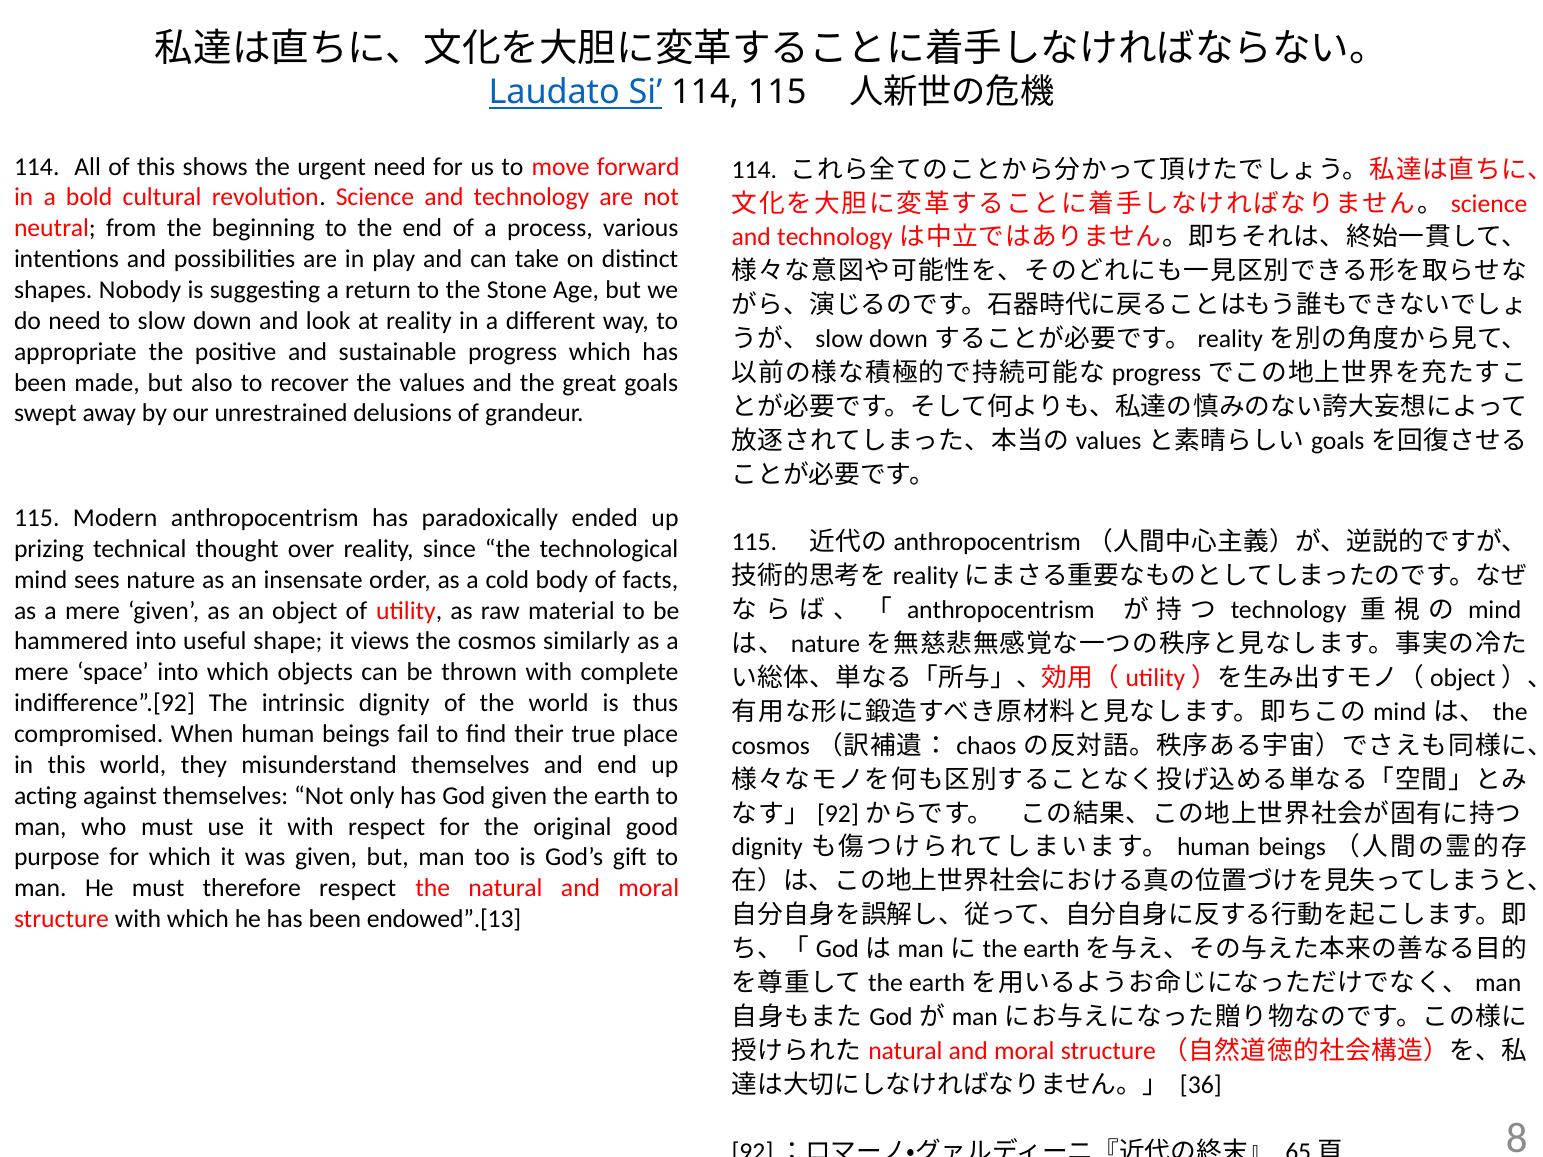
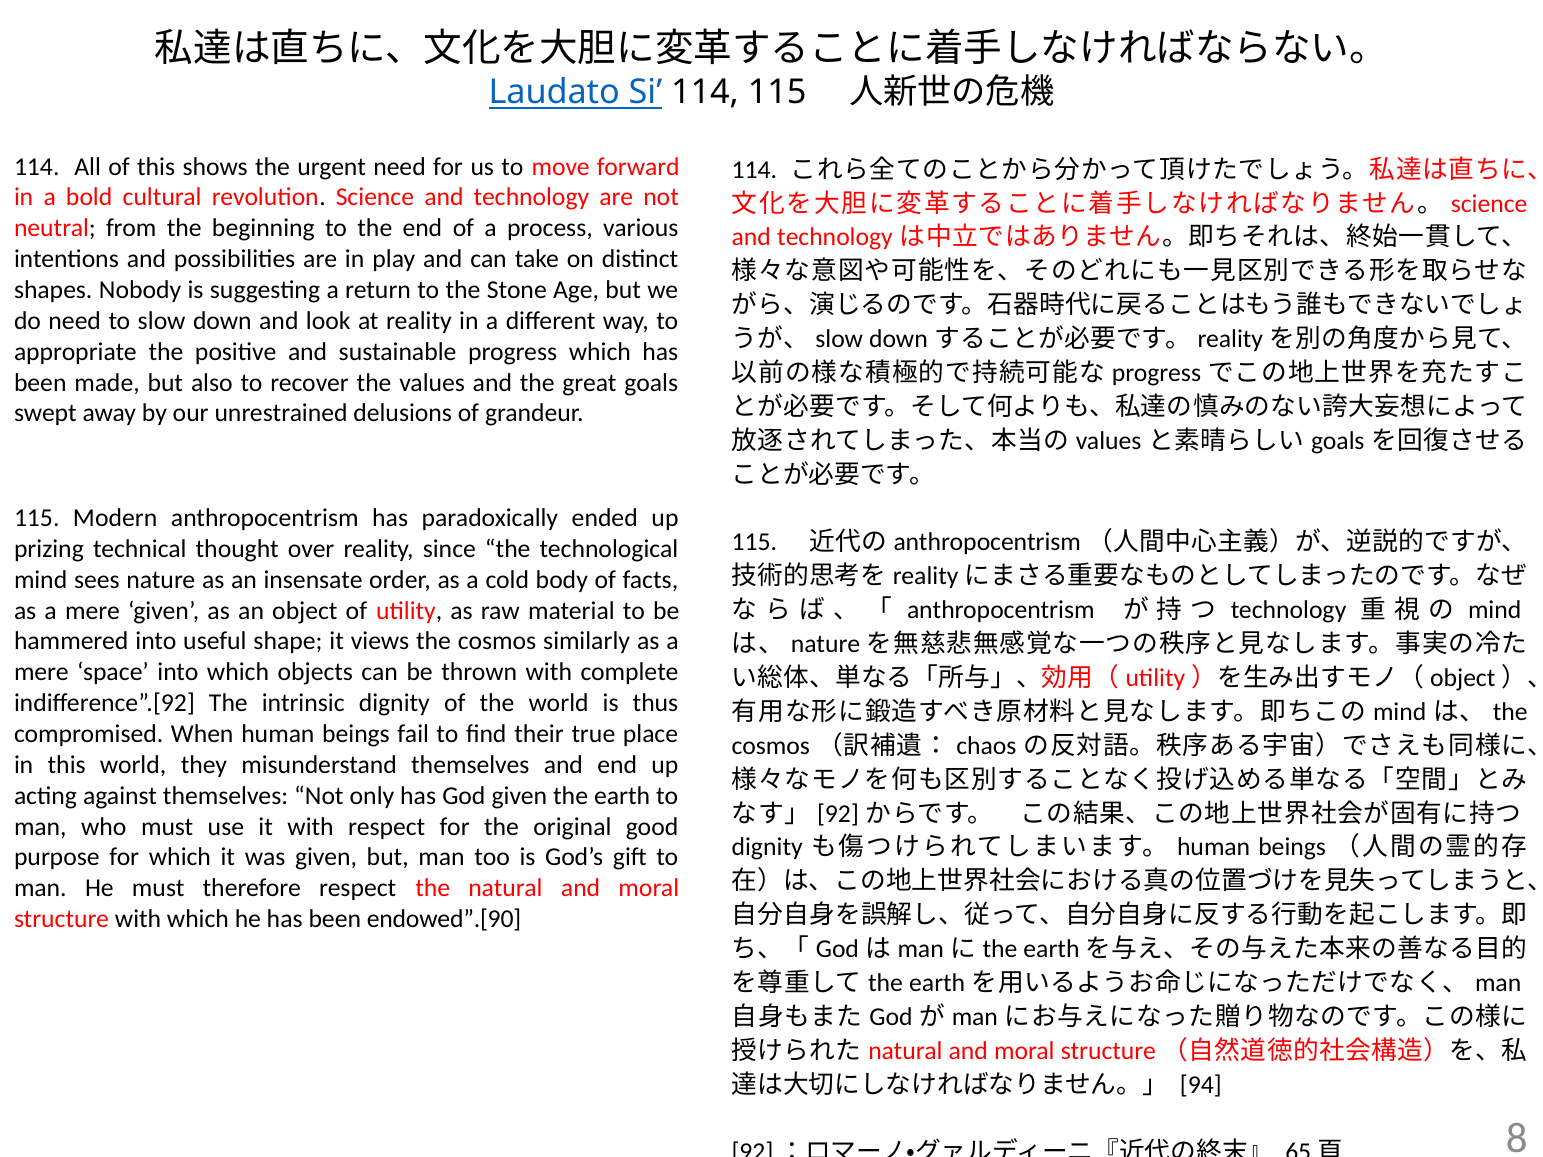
endowed”.[13: endowed”.[13 -> endowed”.[90
36: 36 -> 94
